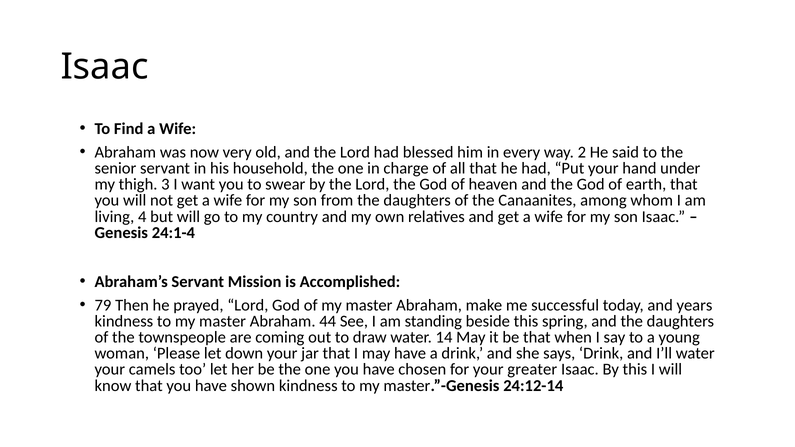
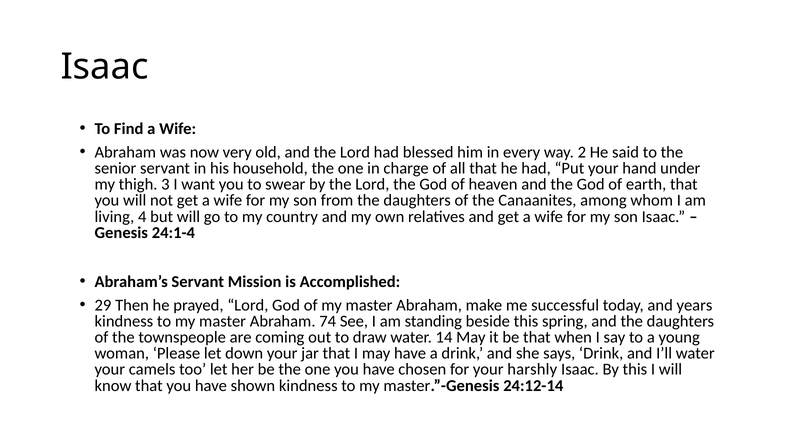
79: 79 -> 29
44: 44 -> 74
greater: greater -> harshly
